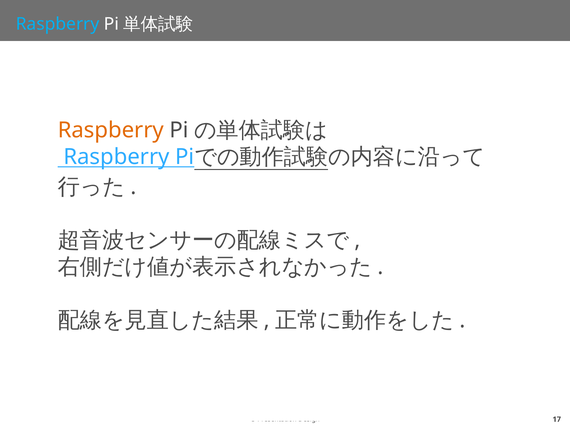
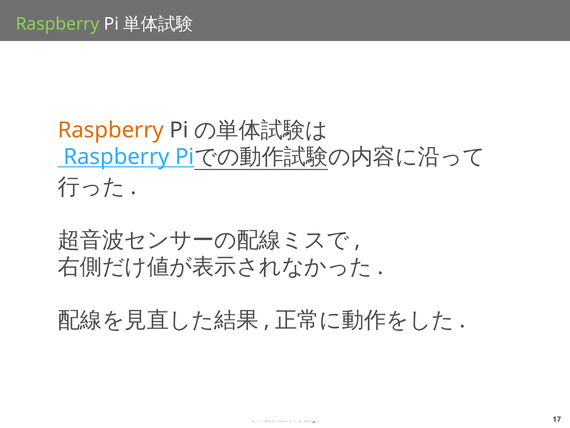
Raspberry at (58, 24) colour: light blue -> light green
